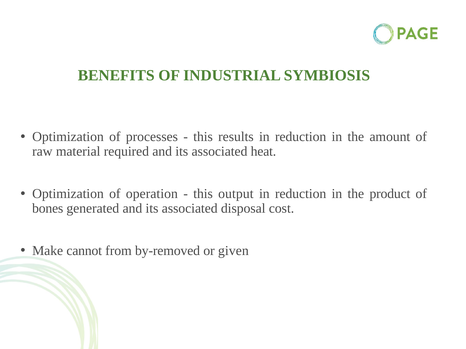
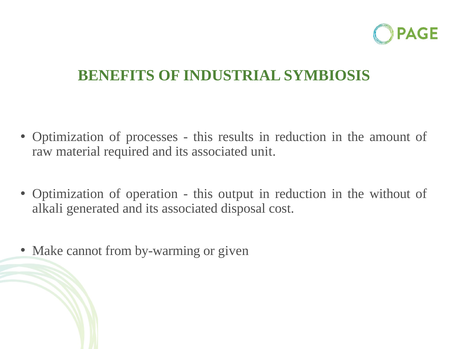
heat: heat -> unit
product: product -> without
bones: bones -> alkali
by-removed: by-removed -> by-warming
